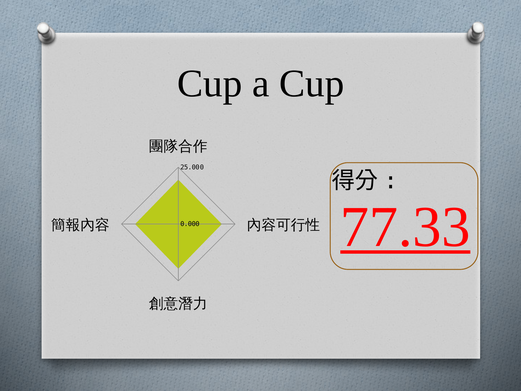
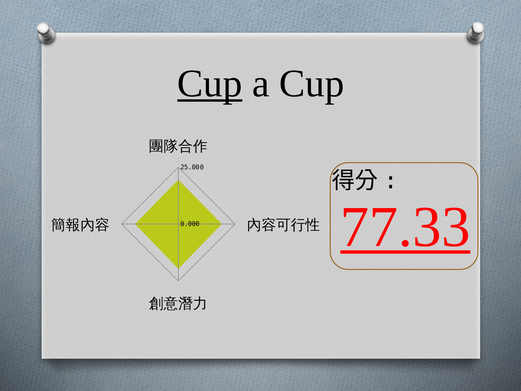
Cup at (210, 84) underline: none -> present
